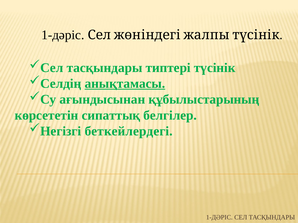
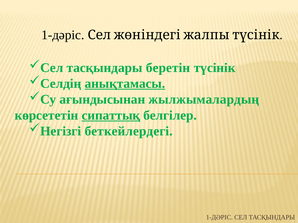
типтері: типтері -> беретін
құбылыстарының: құбылыстарының -> жылжымалардың
сипаттық underline: none -> present
